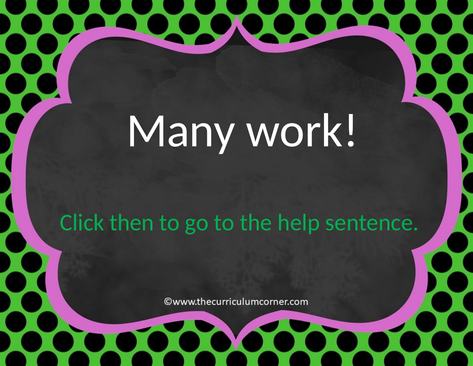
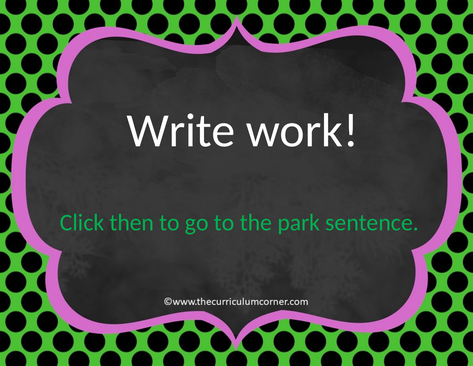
Many: Many -> Write
help: help -> park
